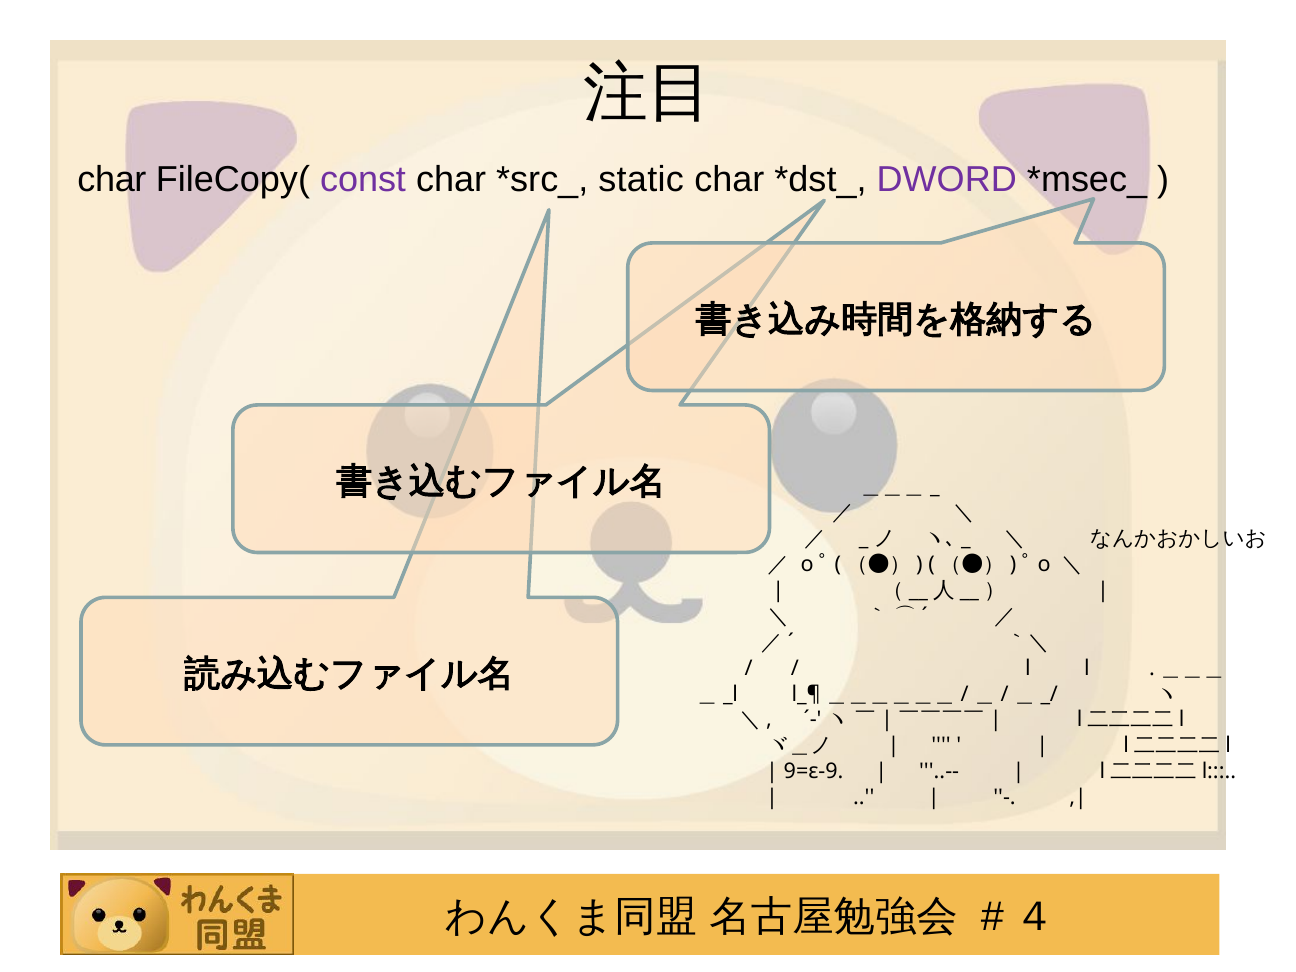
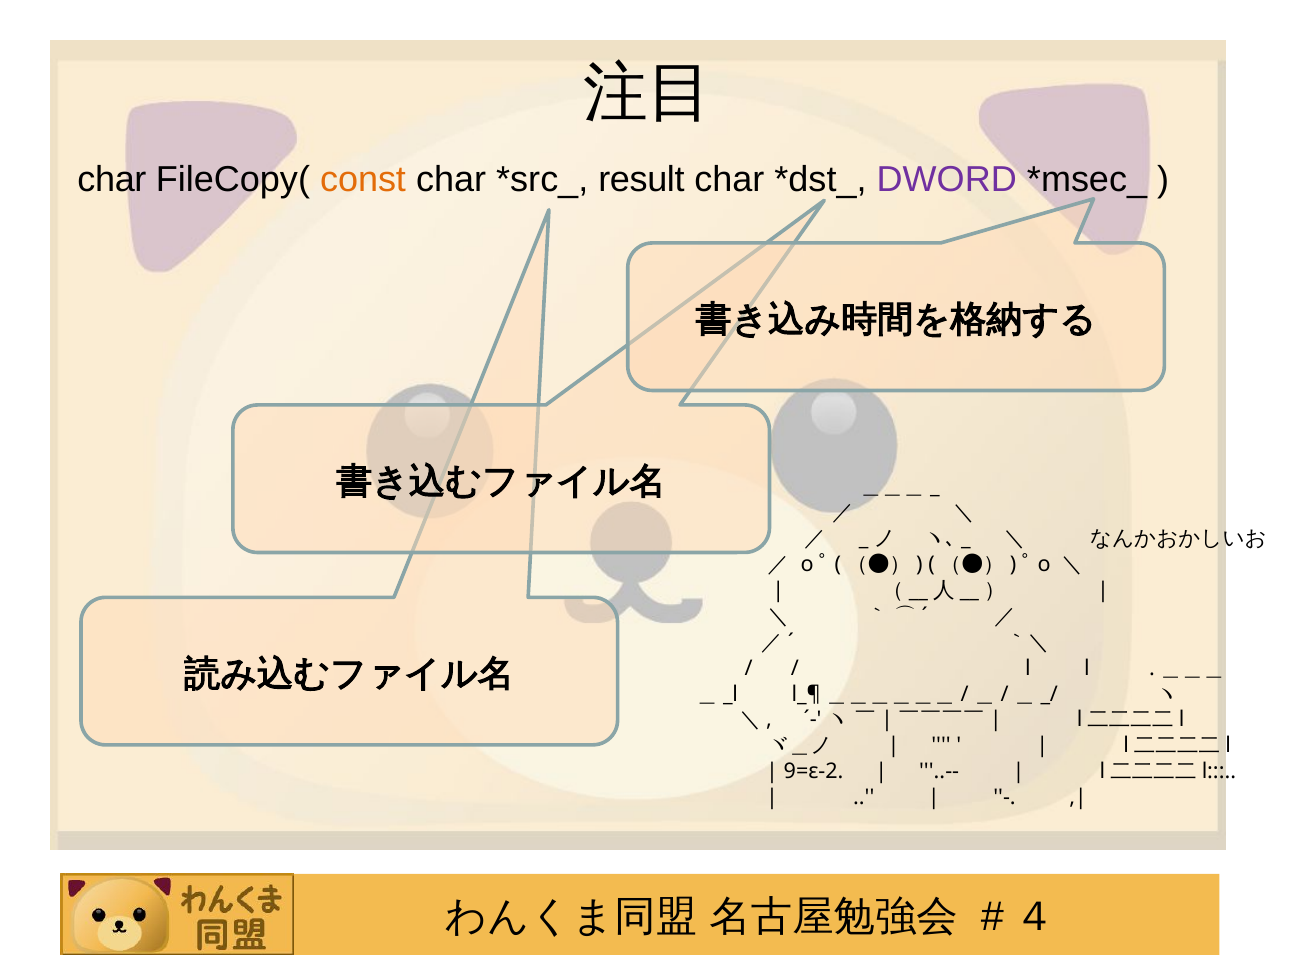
const colour: purple -> orange
static: static -> result
9=ε-9: 9=ε-9 -> 9=ε-2
